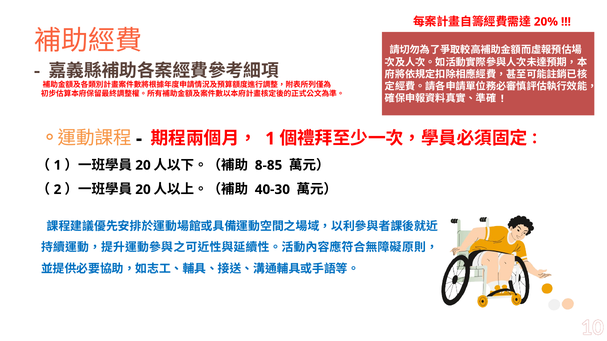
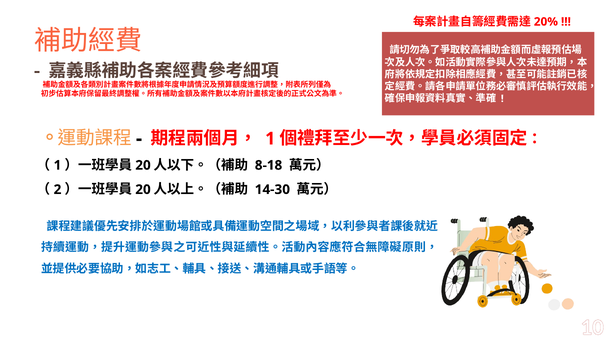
8-85: 8-85 -> 8-18
40-30: 40-30 -> 14-30
